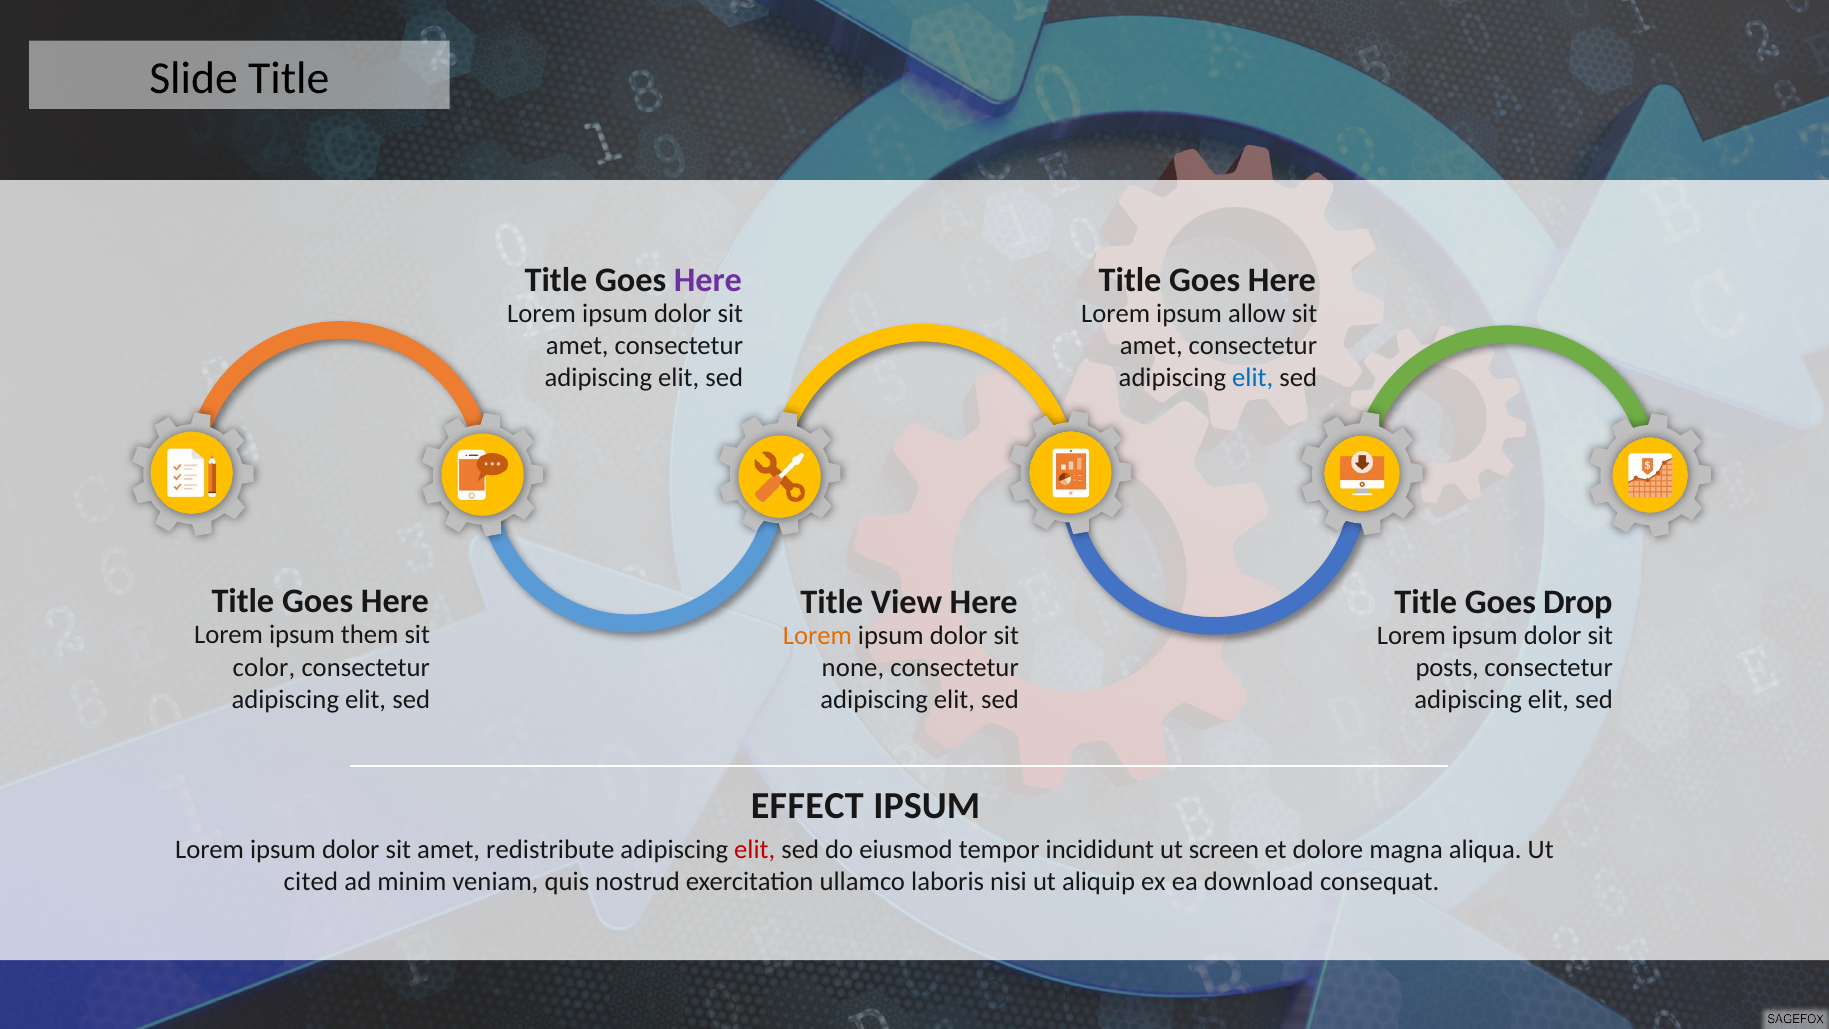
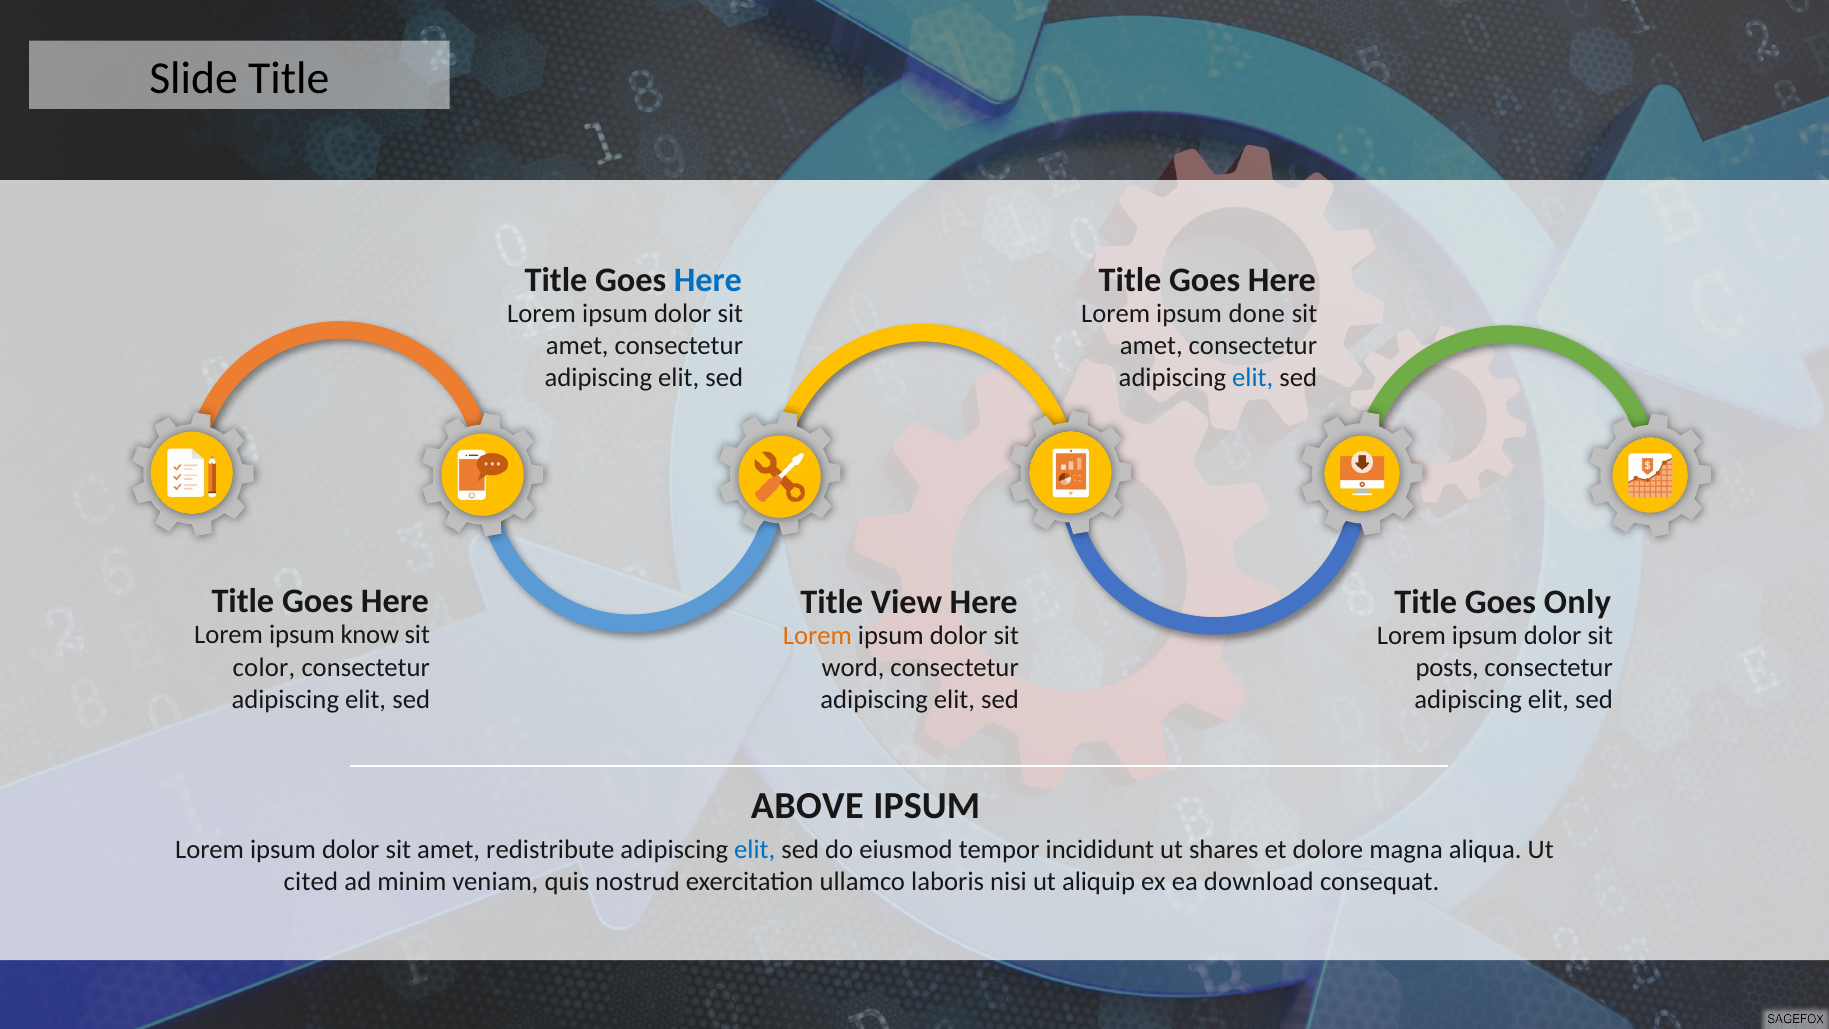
Here at (708, 280) colour: purple -> blue
allow: allow -> done
Drop: Drop -> Only
them: them -> know
none: none -> word
EFFECT: EFFECT -> ABOVE
elit at (755, 849) colour: red -> blue
screen: screen -> shares
